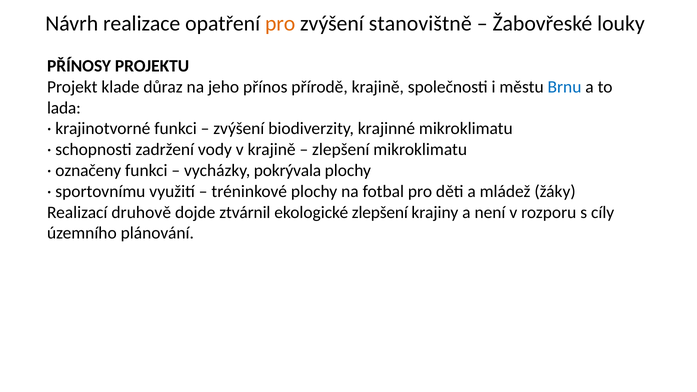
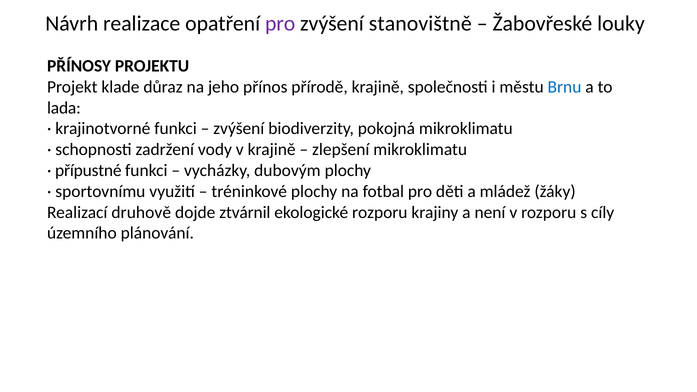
pro at (280, 23) colour: orange -> purple
krajinné: krajinné -> pokojná
označeny: označeny -> přípustné
pokrývala: pokrývala -> dubovým
ekologické zlepšení: zlepšení -> rozporu
